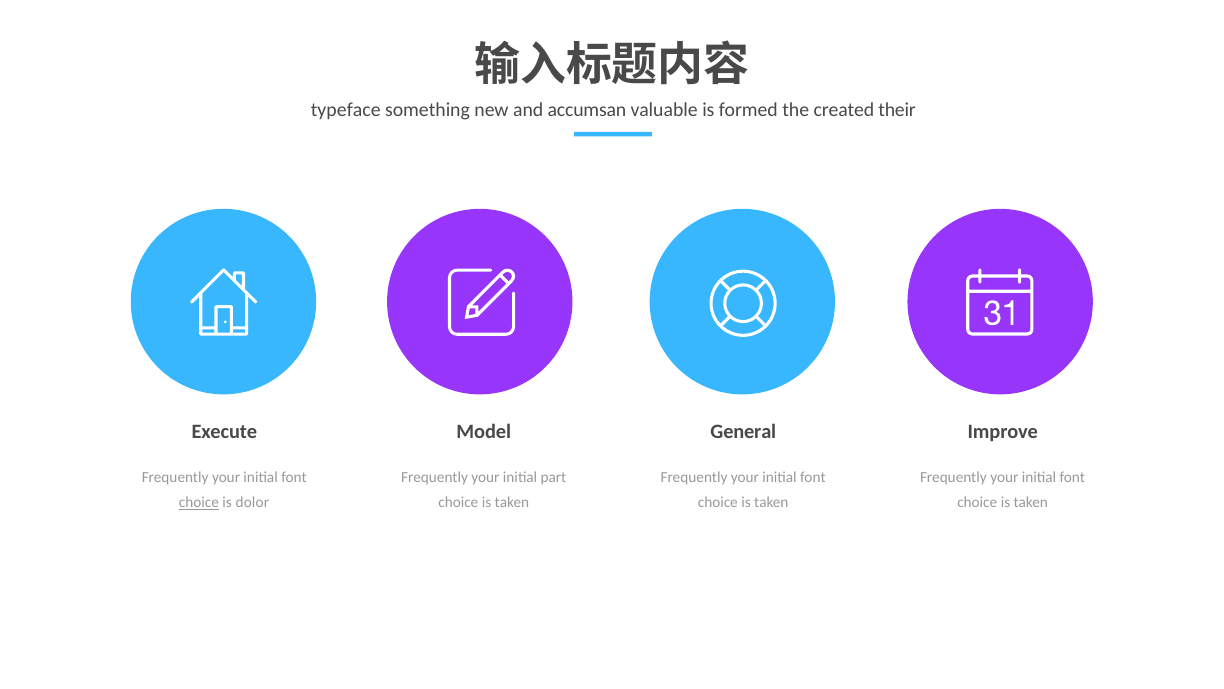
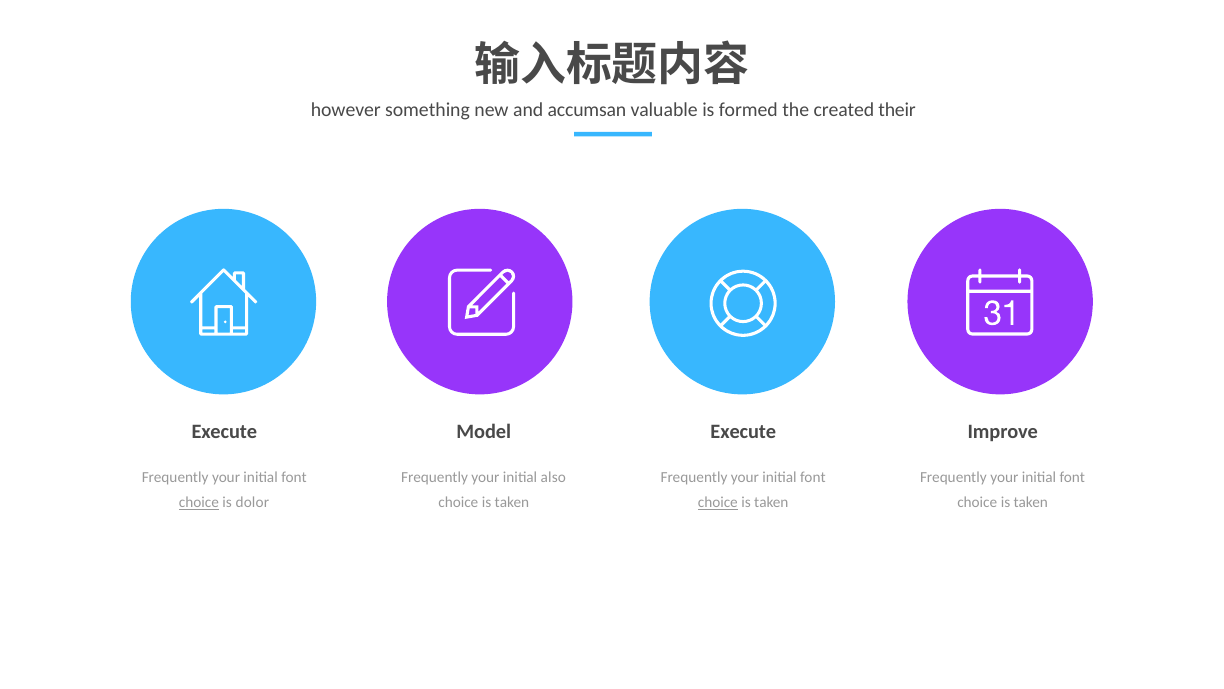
typeface: typeface -> however
General at (743, 431): General -> Execute
part: part -> also
choice at (718, 502) underline: none -> present
